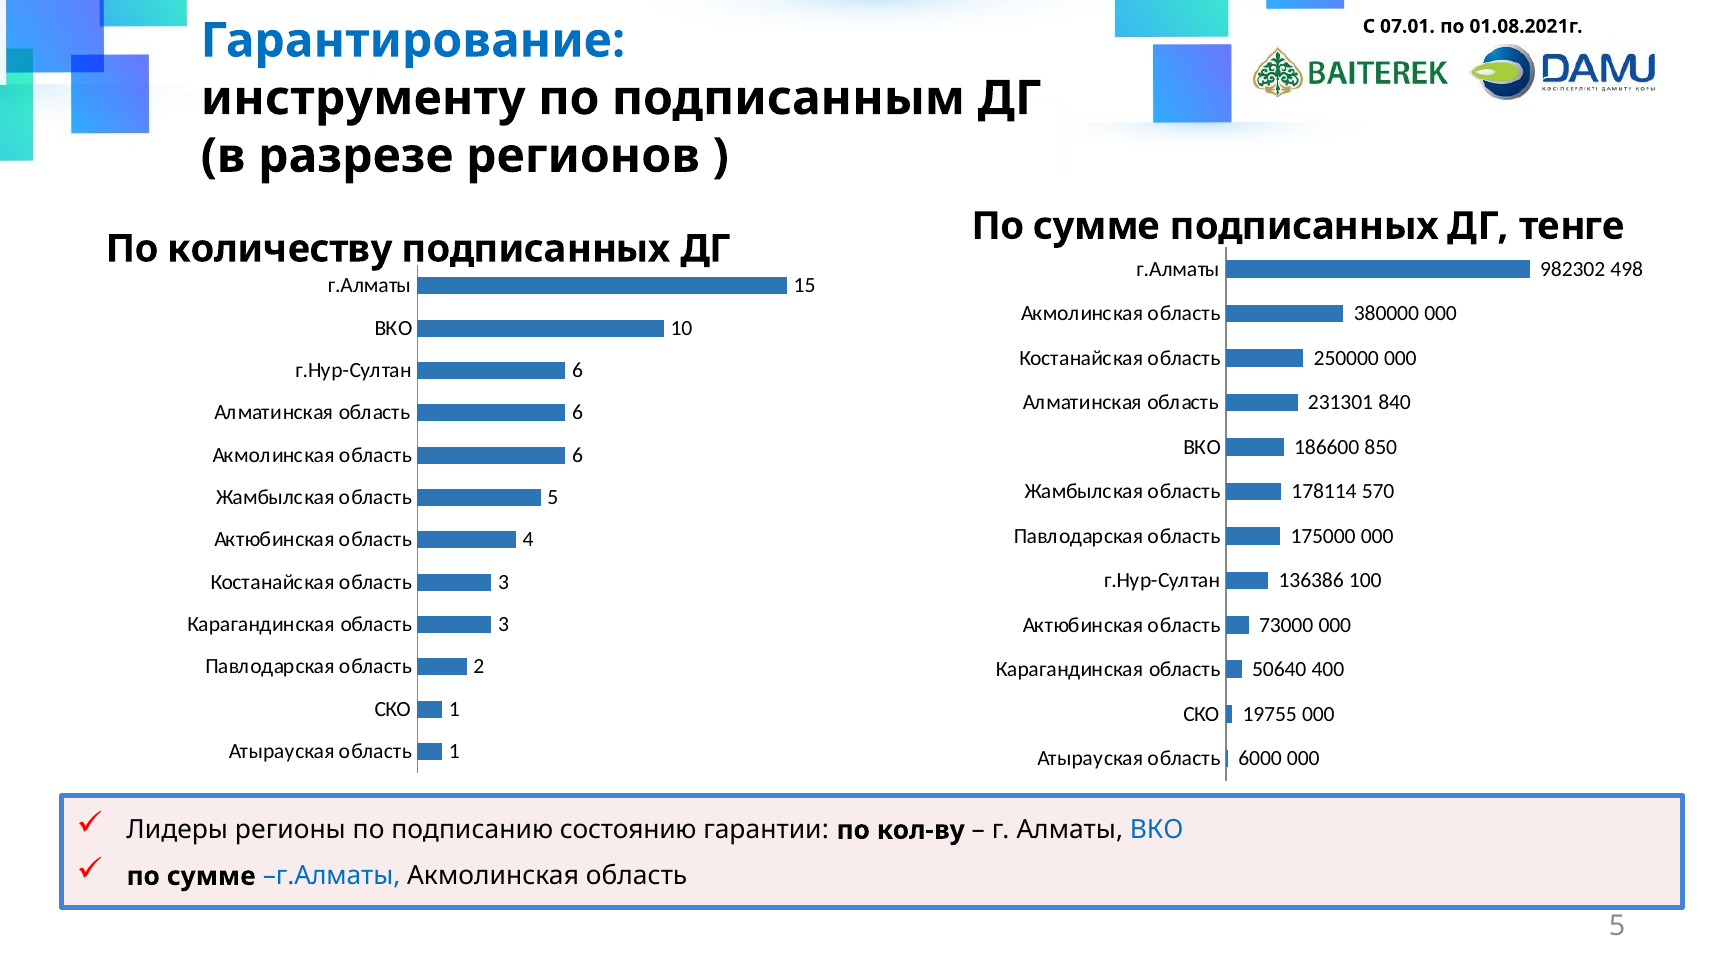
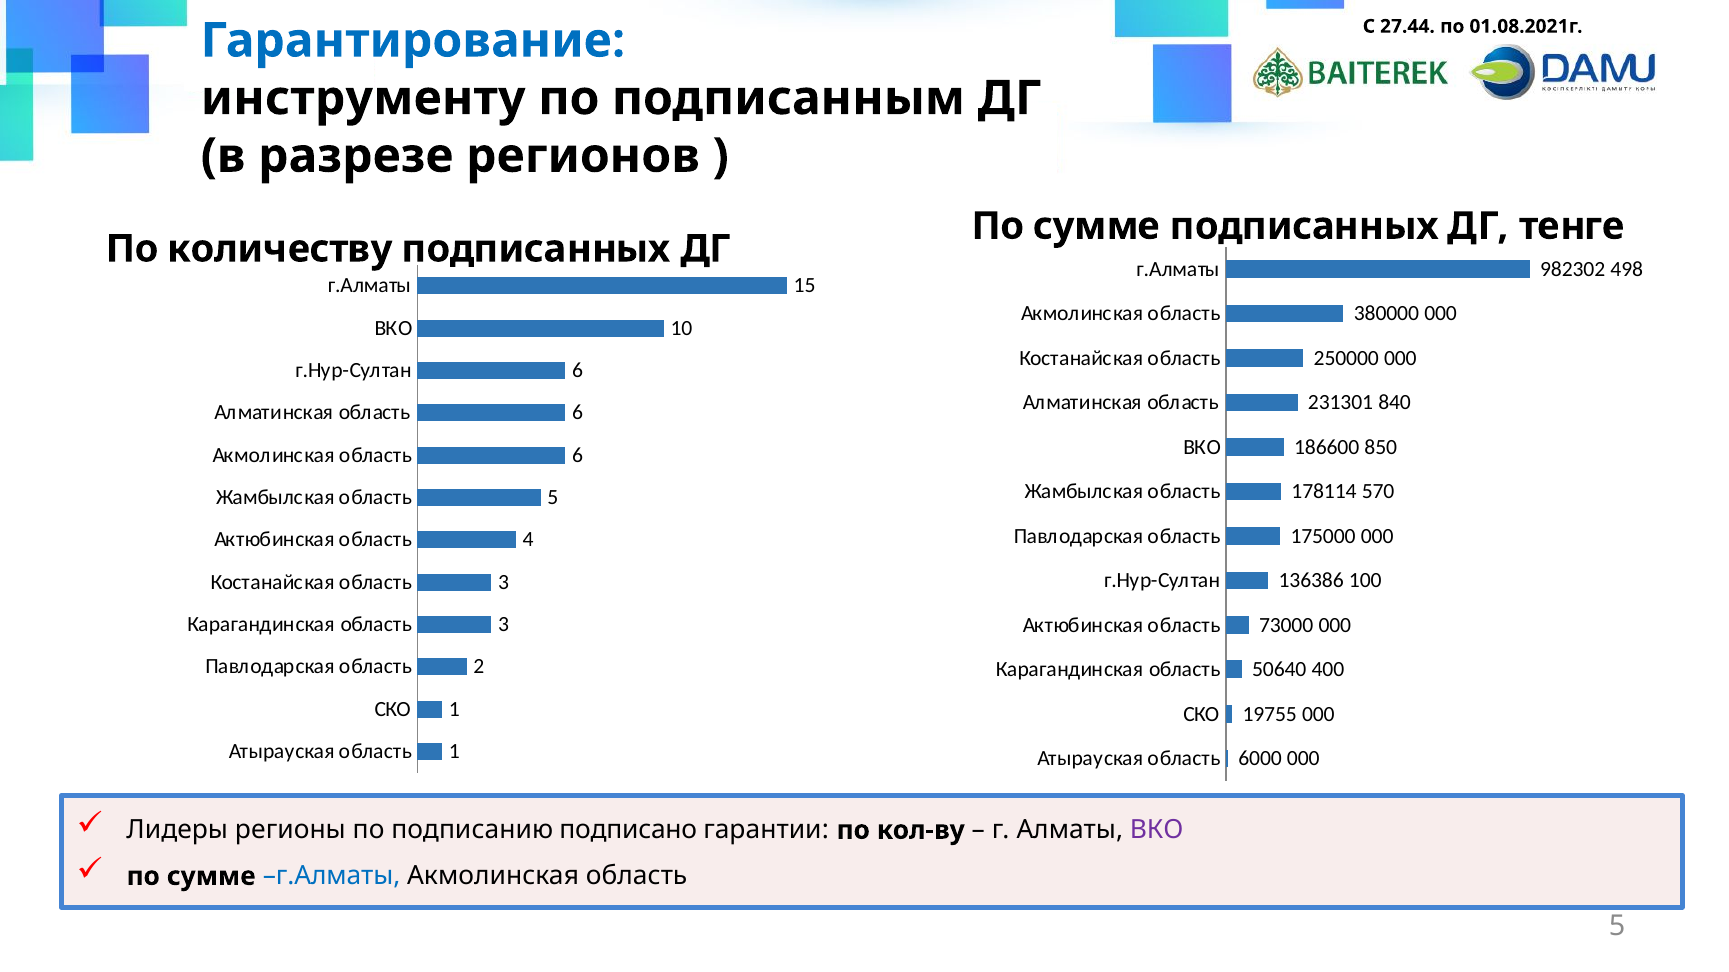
07.01: 07.01 -> 27.44
состоянию: состоянию -> подписано
ВКО at (1157, 831) colour: blue -> purple
